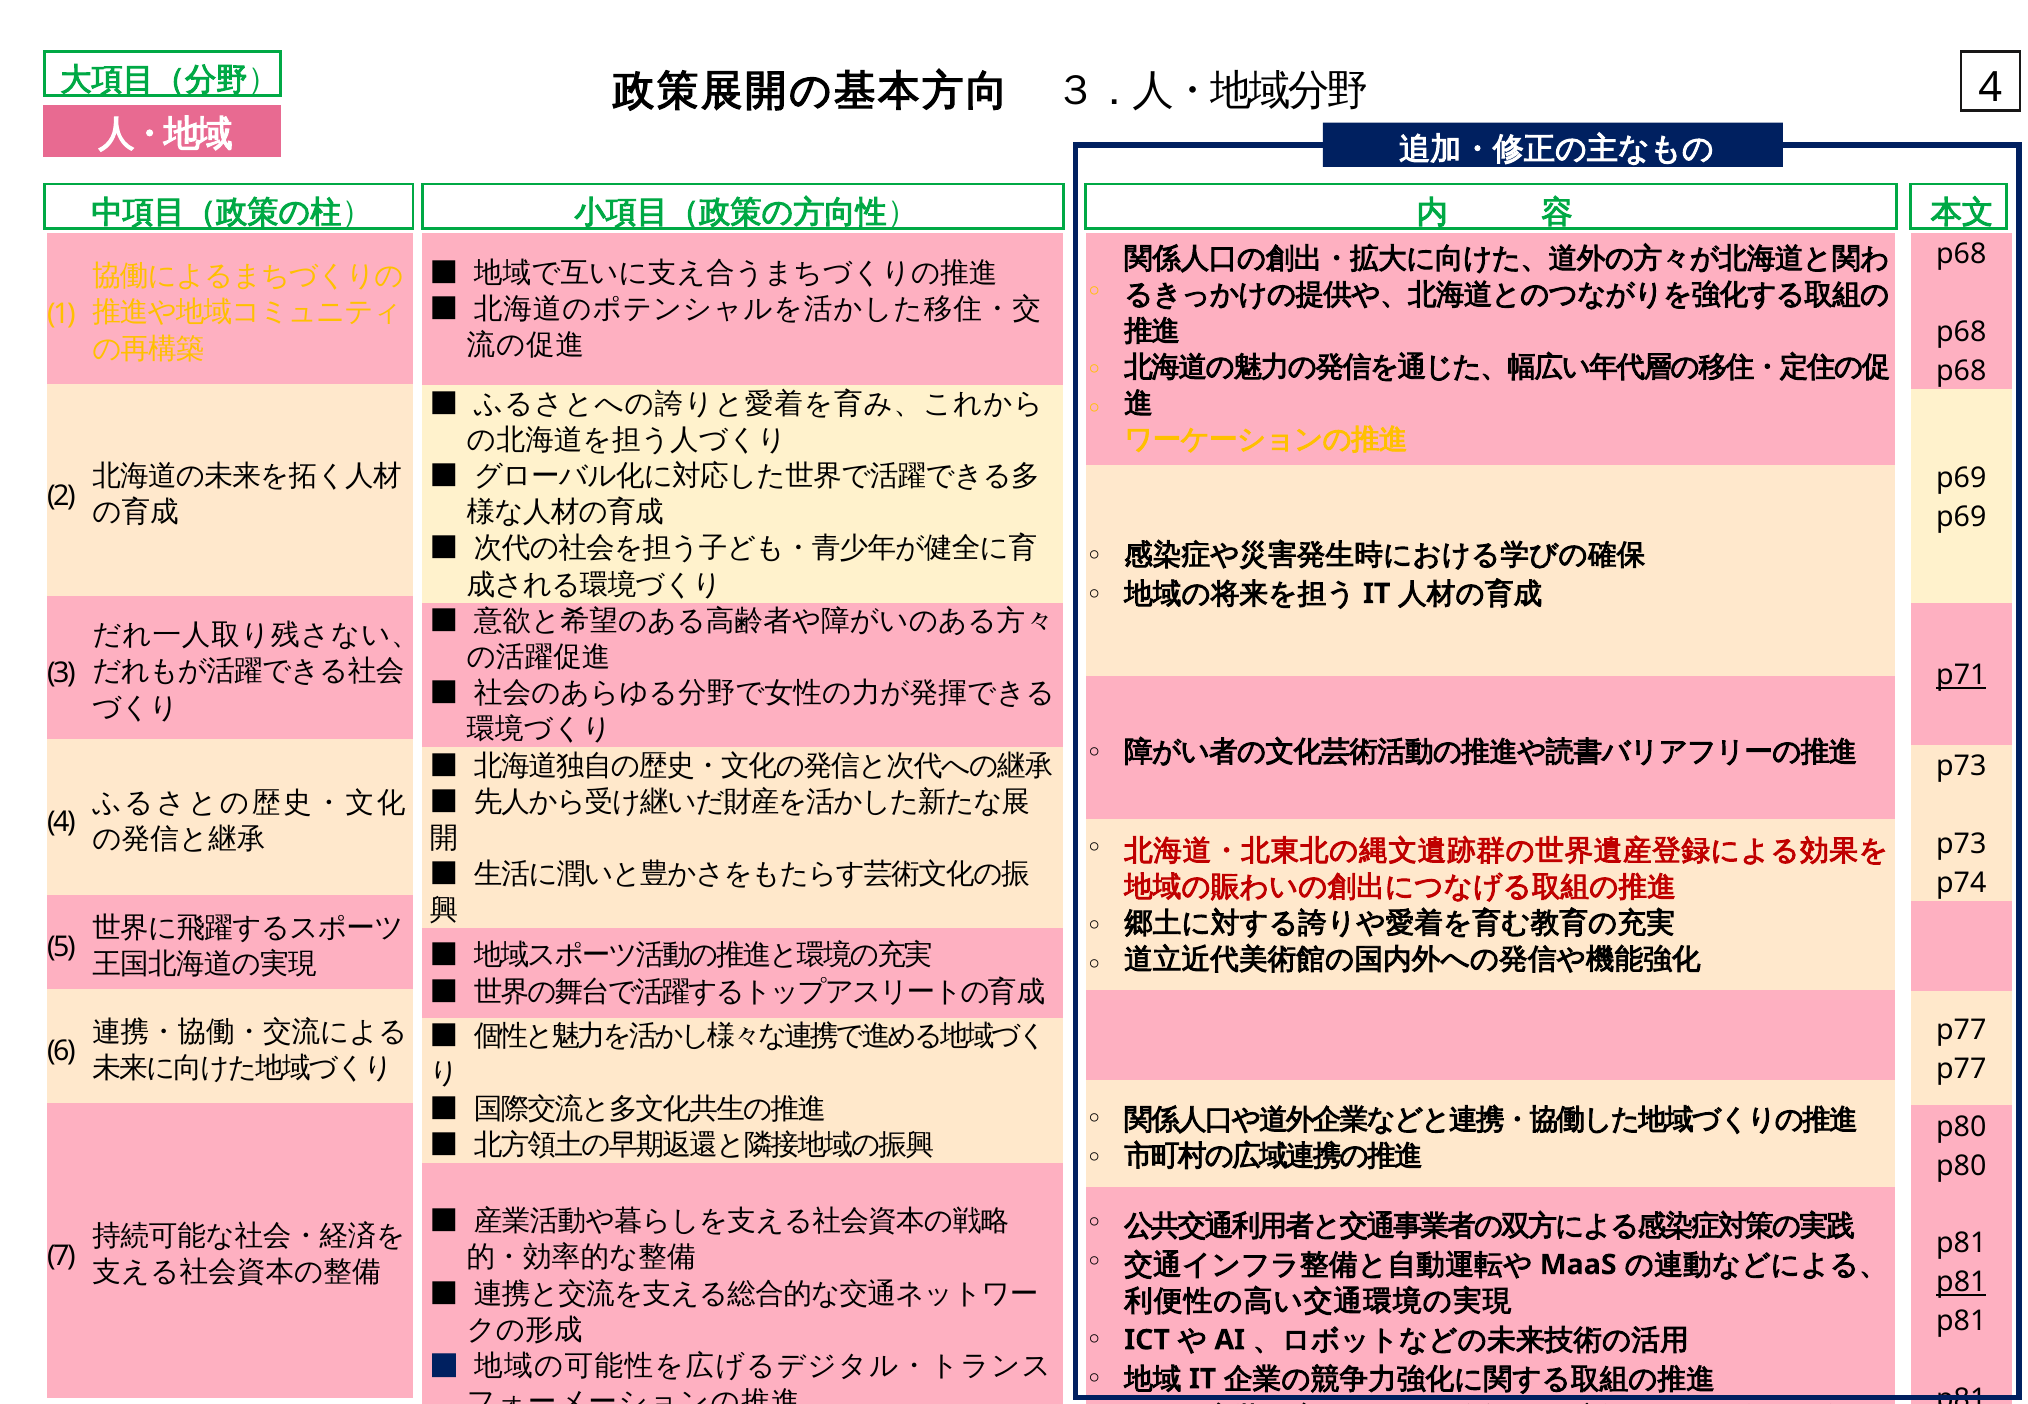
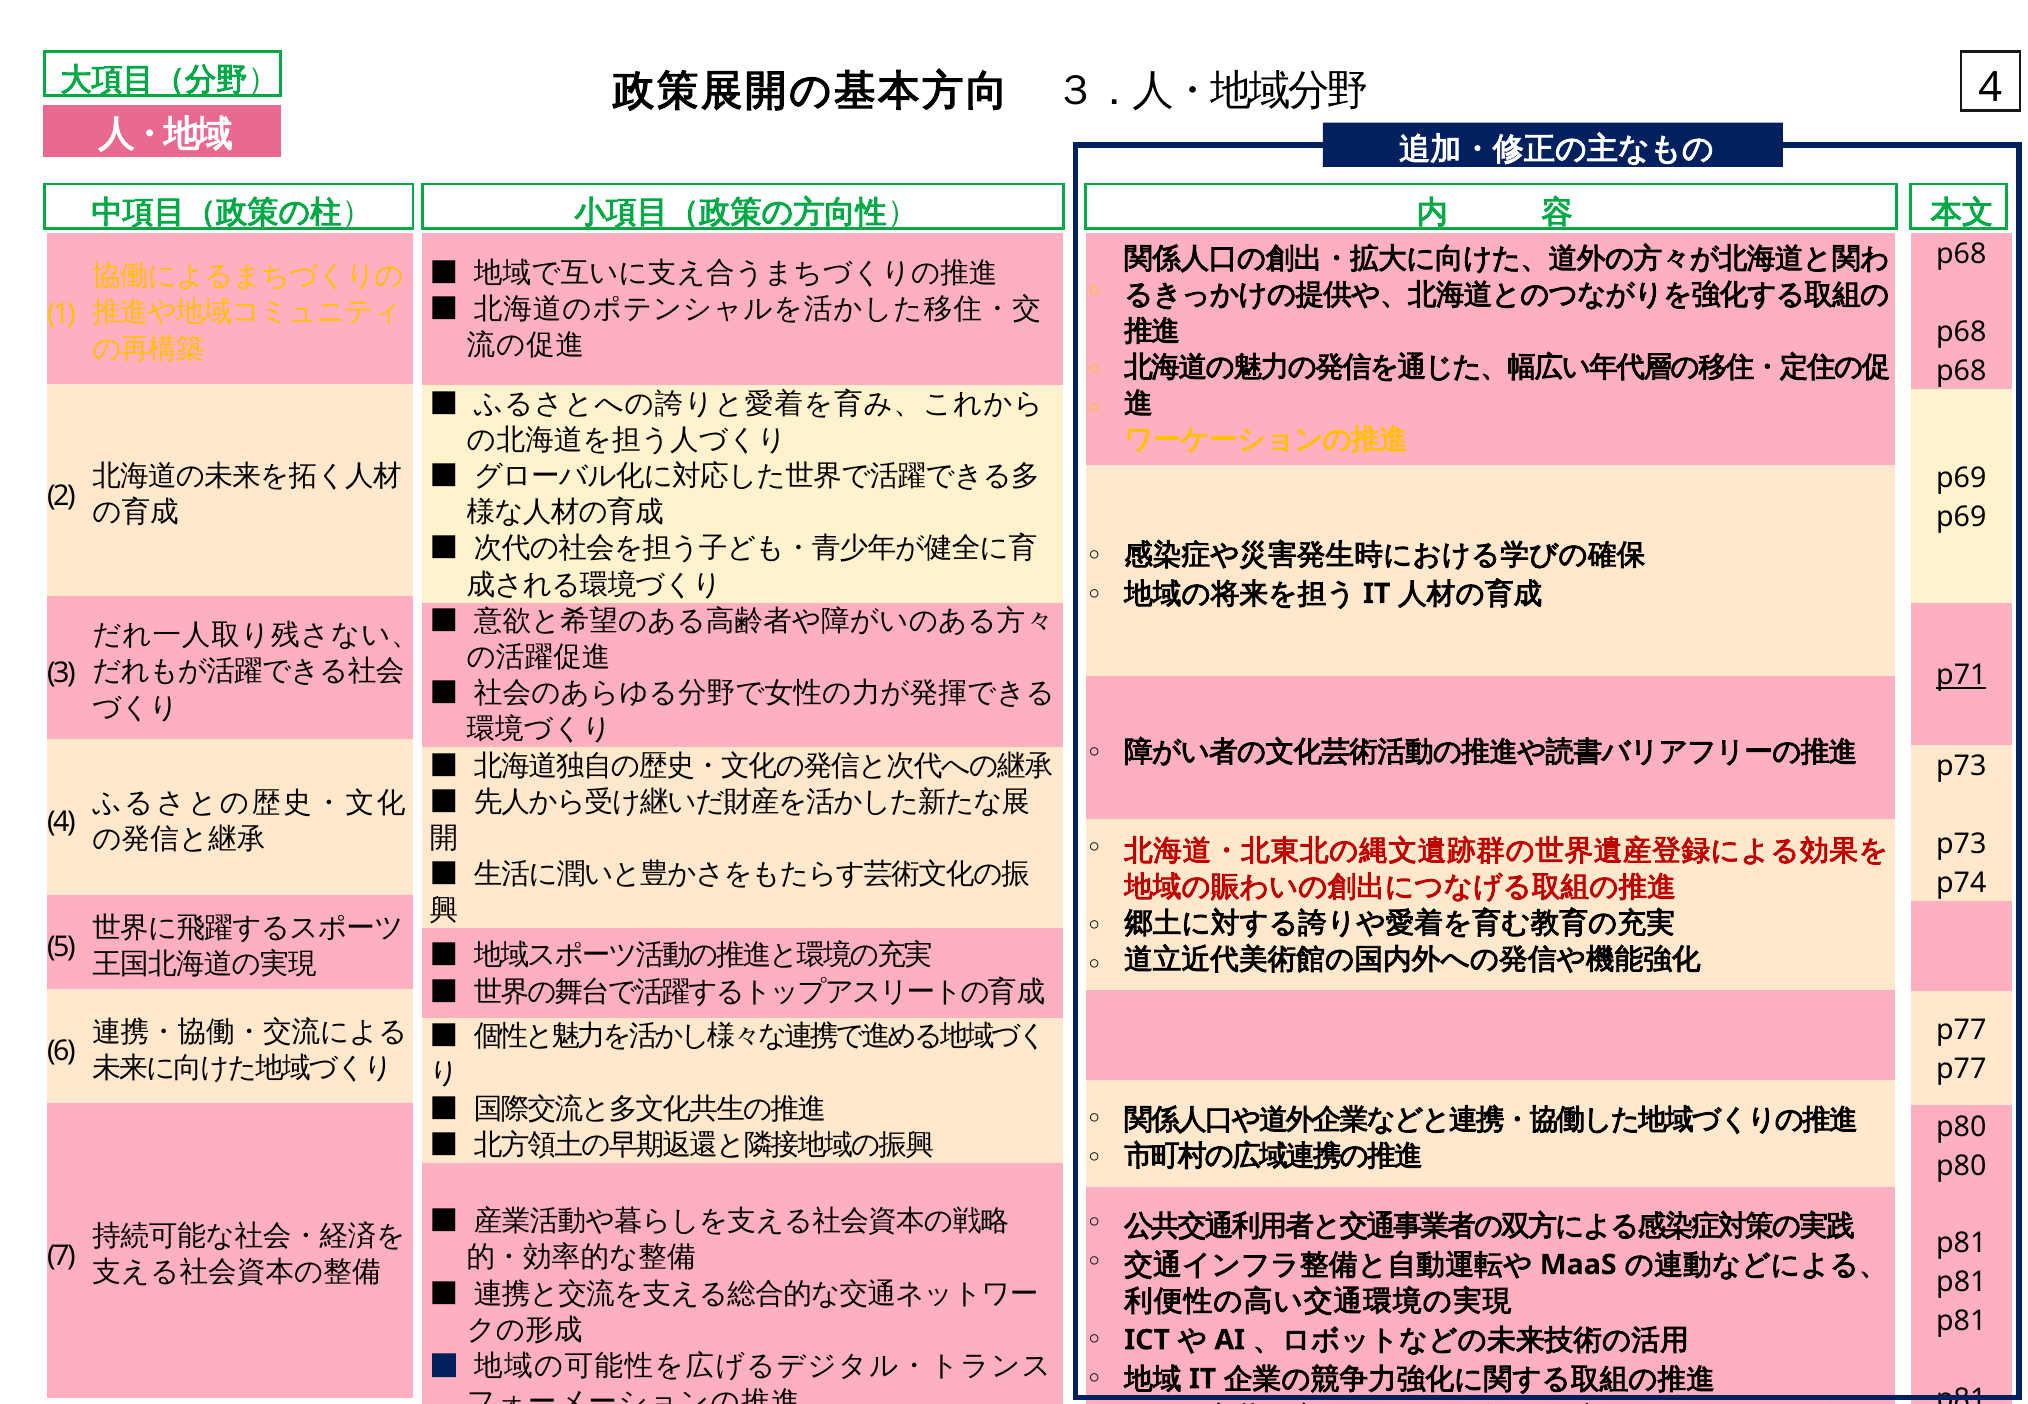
p81 at (1961, 1283) underline: present -> none
